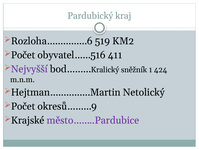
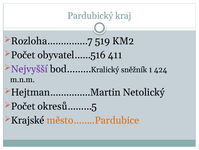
Rozloha……………6: Rozloha……………6 -> Rozloha……………7
okresů………9: okresů………9 -> okresů………5
město……..Pardubice colour: purple -> orange
